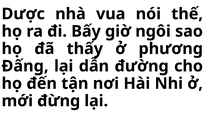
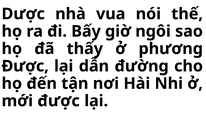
Đấng at (25, 66): Đấng -> Được
mới đừng: đừng -> được
